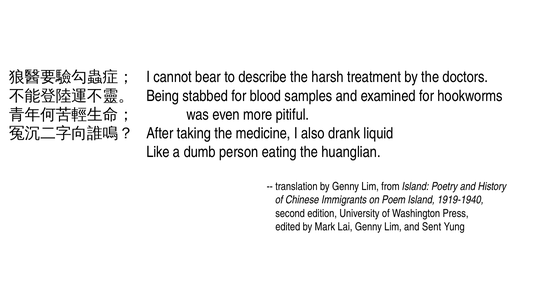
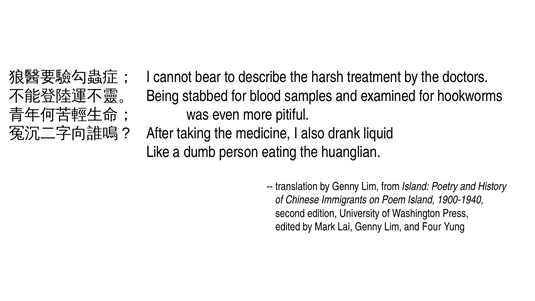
1919-1940: 1919-1940 -> 1900-1940
Sent: Sent -> Four
